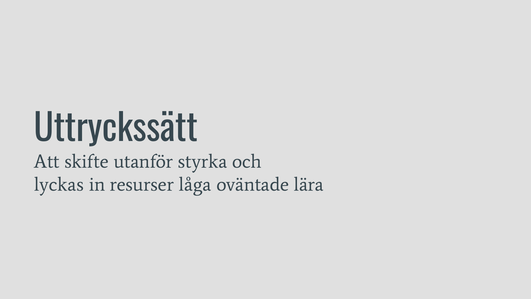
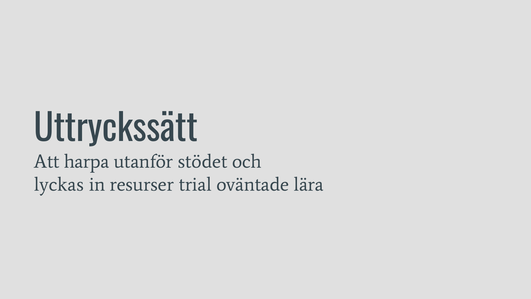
skifte: skifte -> harpa
styrka: styrka -> stödet
låga: låga -> trial
